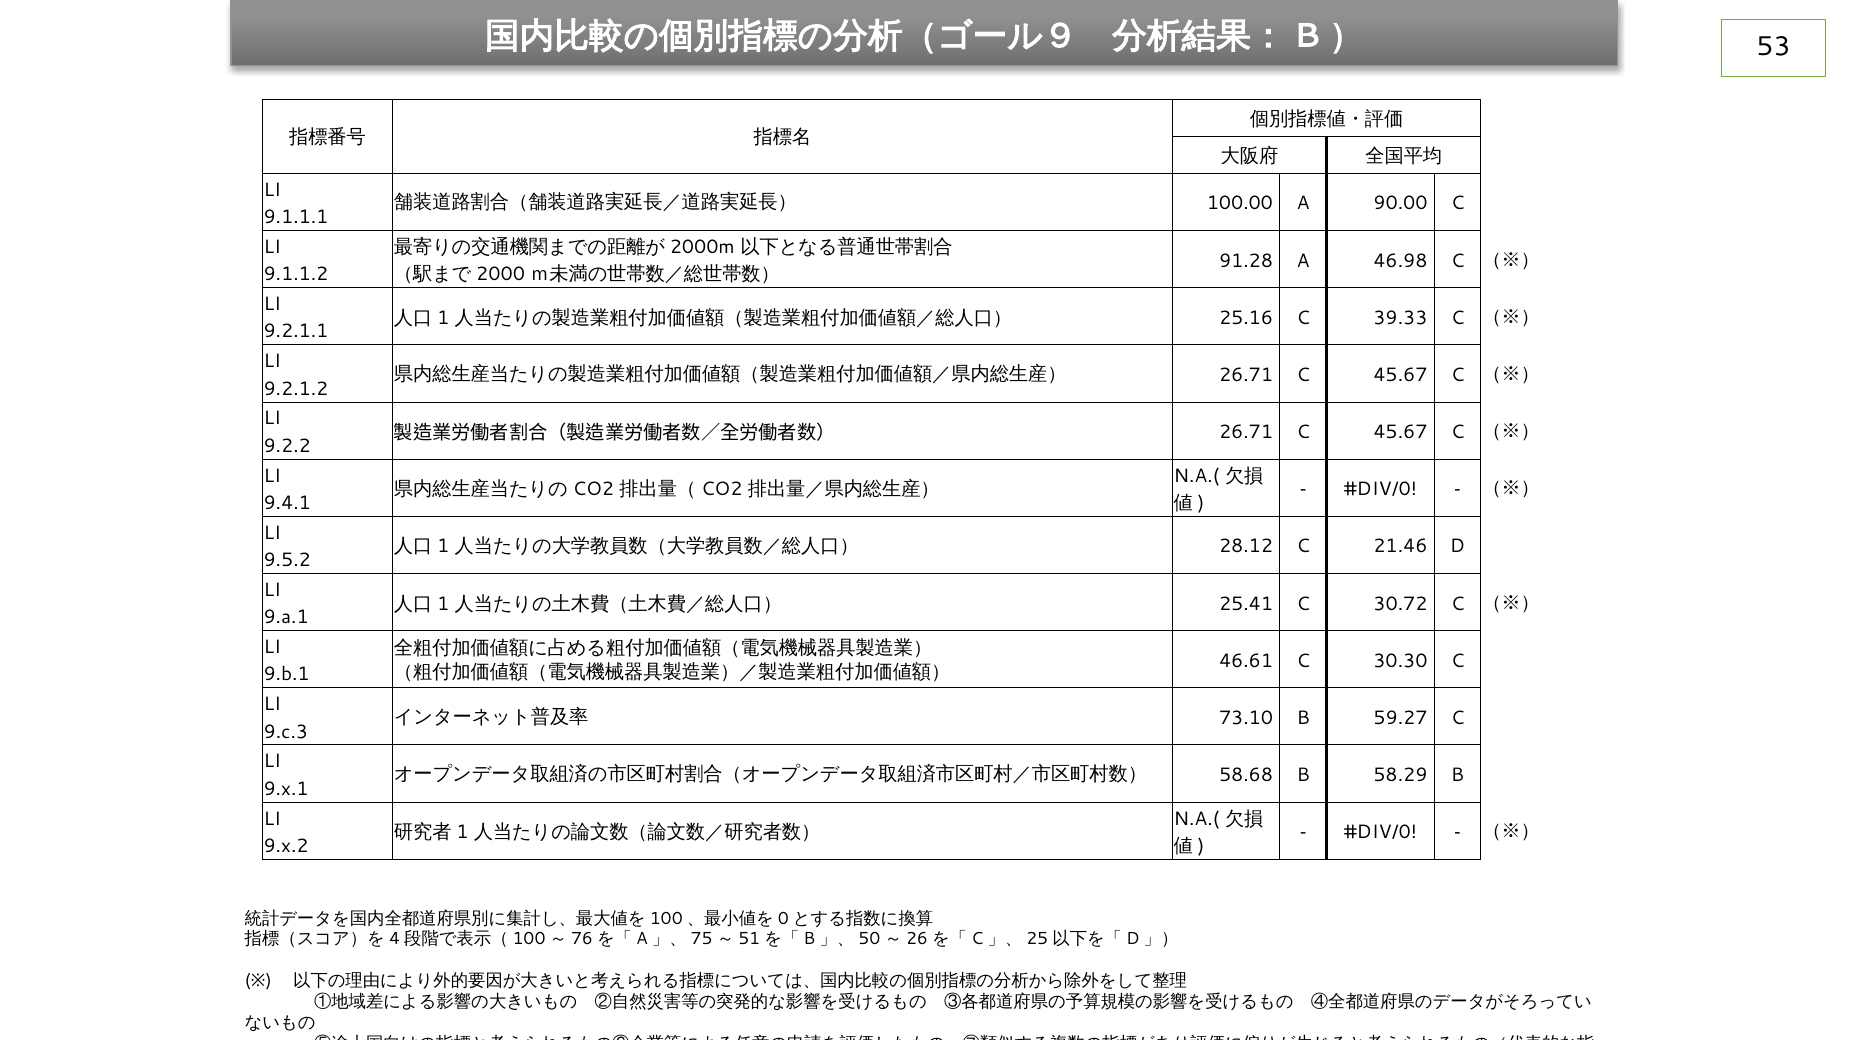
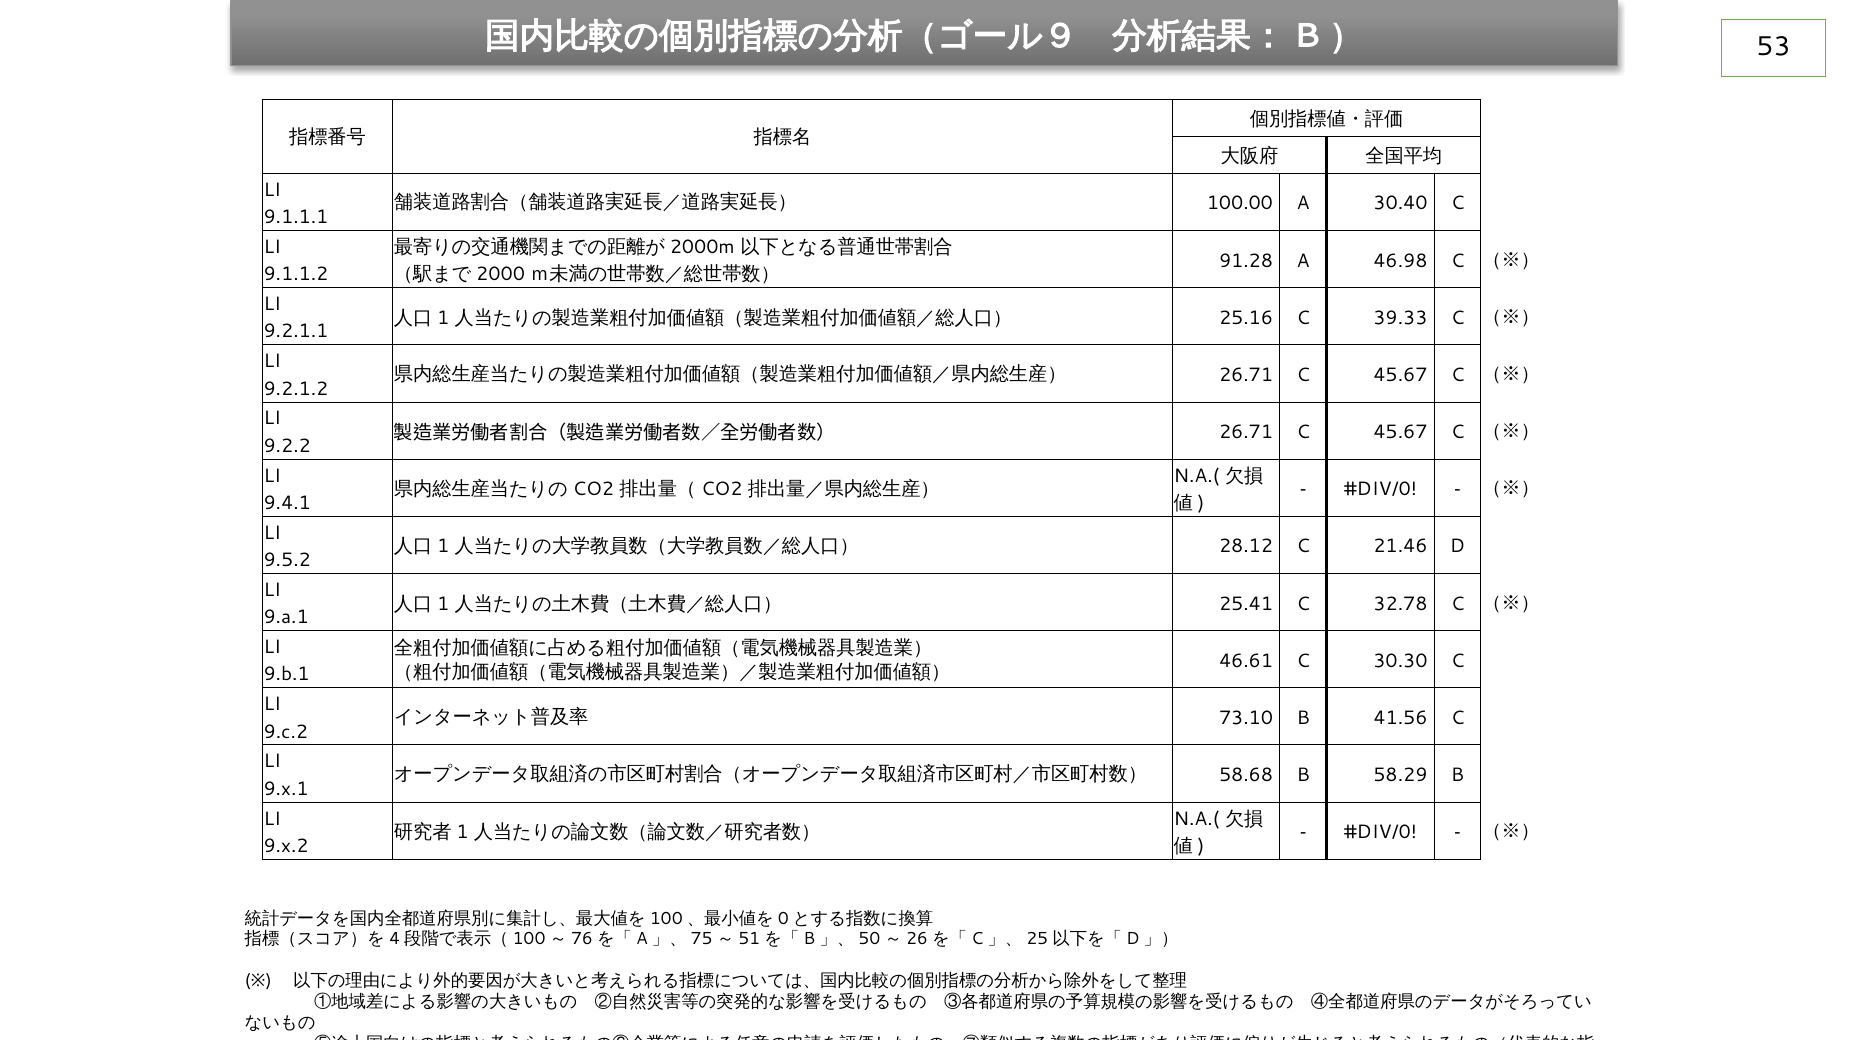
90.00: 90.00 -> 30.40
30.72: 30.72 -> 32.78
59.27: 59.27 -> 41.56
9.c.3: 9.c.3 -> 9.c.2
